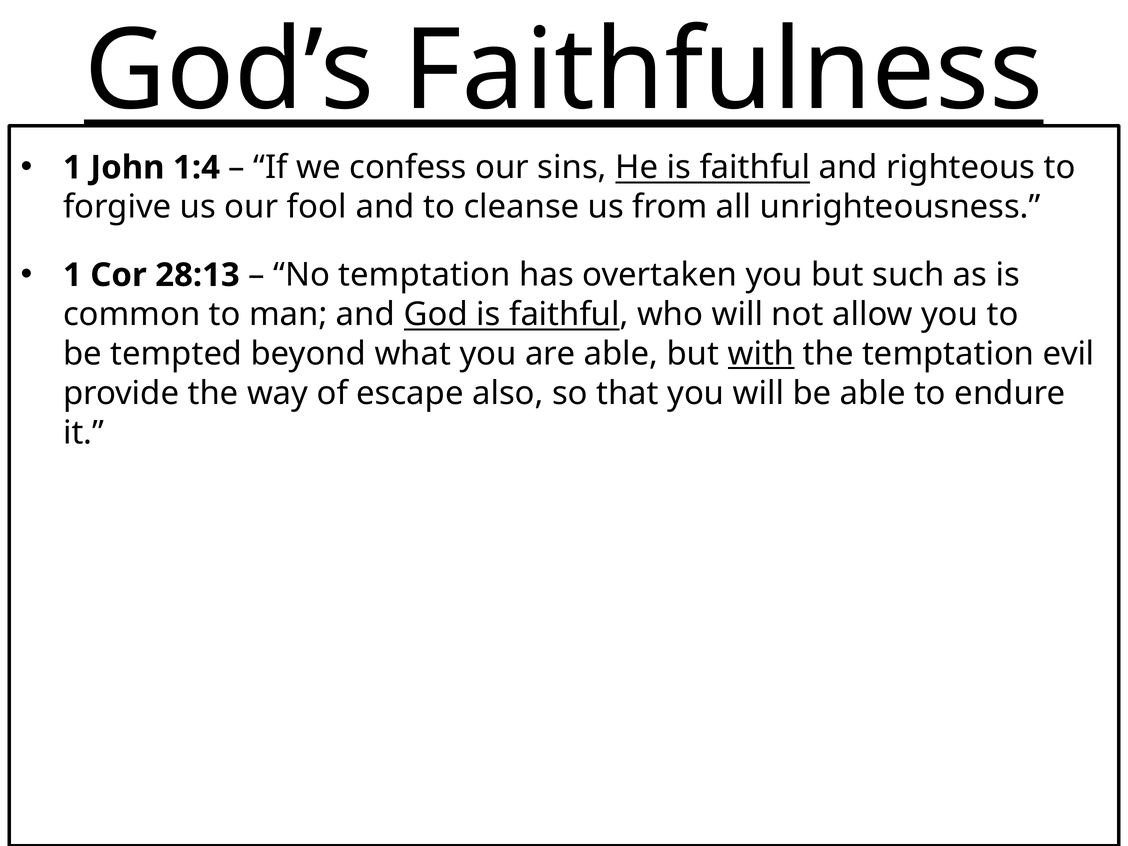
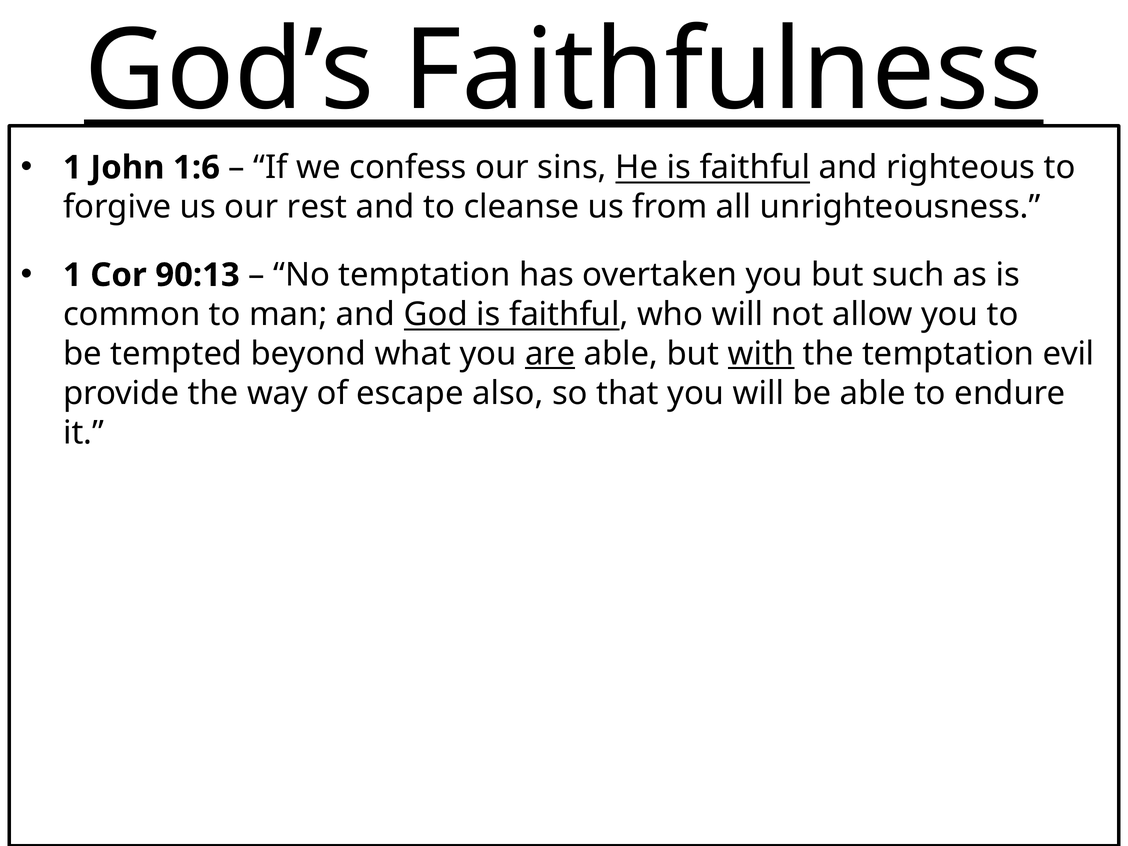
1:4: 1:4 -> 1:6
fool: fool -> rest
28:13: 28:13 -> 90:13
are underline: none -> present
